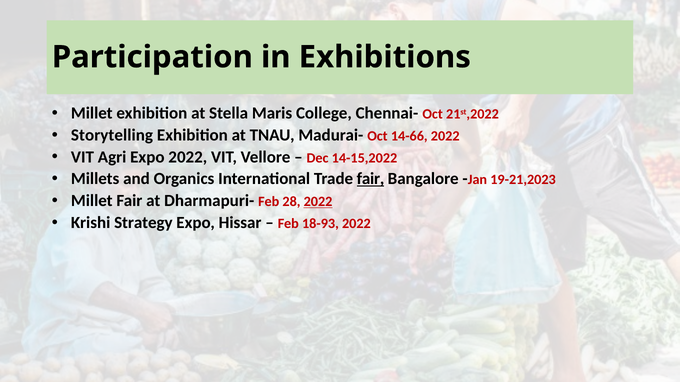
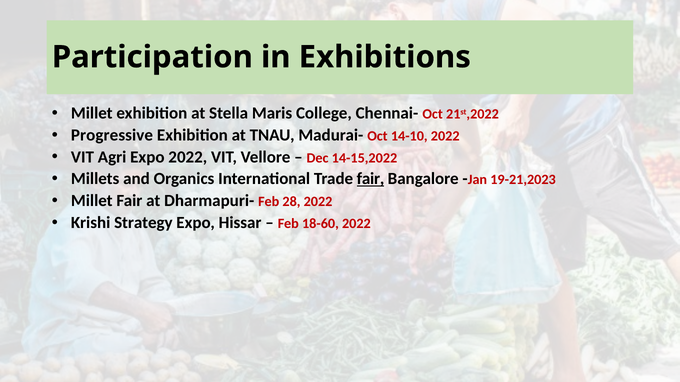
Storytelling: Storytelling -> Progressive
14-66: 14-66 -> 14-10
2022 at (318, 202) underline: present -> none
18-93: 18-93 -> 18-60
